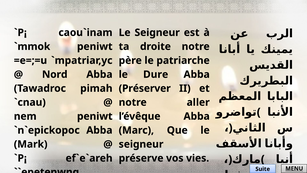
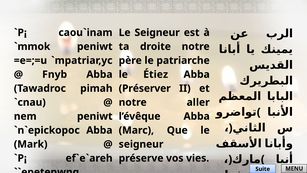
Nord: Nord -> Fnyb
Dure: Dure -> Étiez
